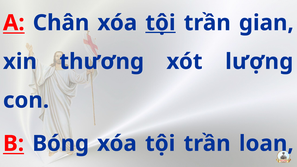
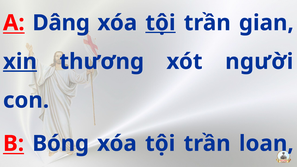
Chân: Chân -> Dâng
xin at (20, 62) underline: none -> present
lượng: lượng -> người
